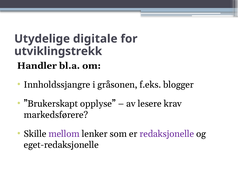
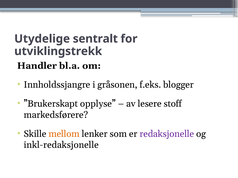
digitale: digitale -> sentralt
krav: krav -> stoff
mellom colour: purple -> orange
eget-redaksjonelle: eget-redaksjonelle -> inkl-redaksjonelle
